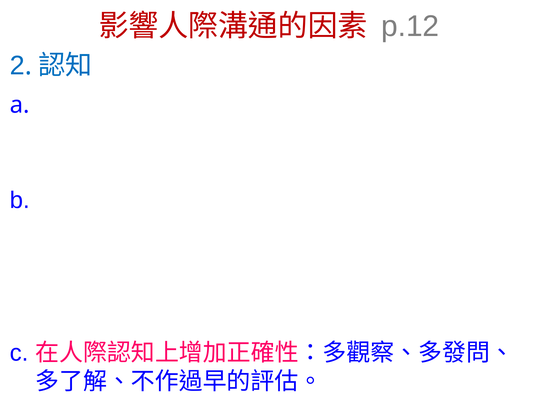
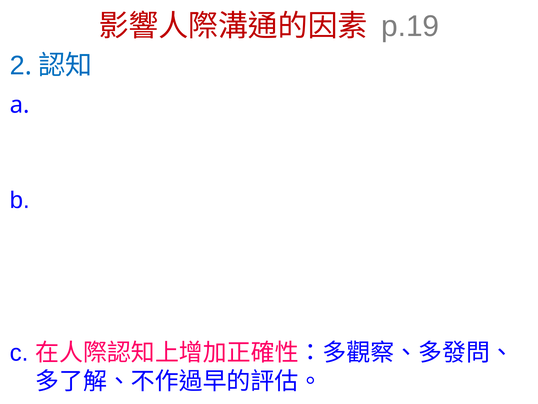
p.12: p.12 -> p.19
